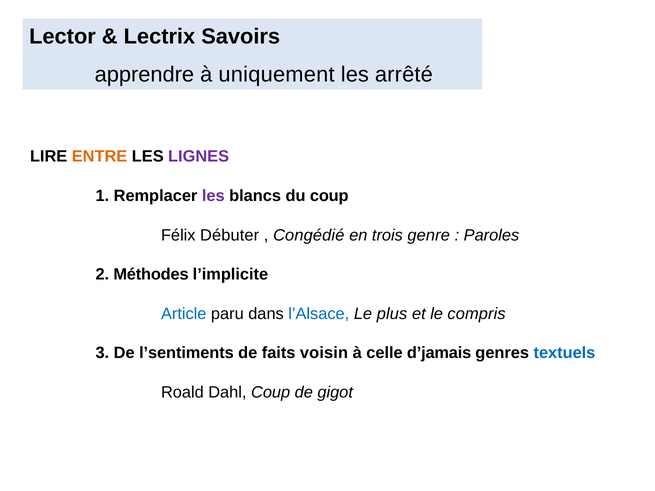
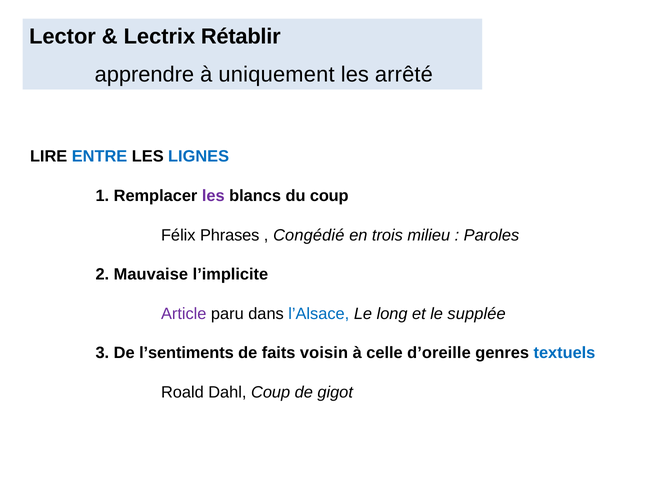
Savoirs: Savoirs -> Rétablir
ENTRE colour: orange -> blue
LIGNES colour: purple -> blue
Débuter: Débuter -> Phrases
genre: genre -> milieu
Méthodes: Méthodes -> Mauvaise
Article colour: blue -> purple
plus: plus -> long
compris: compris -> supplée
d’jamais: d’jamais -> d’oreille
